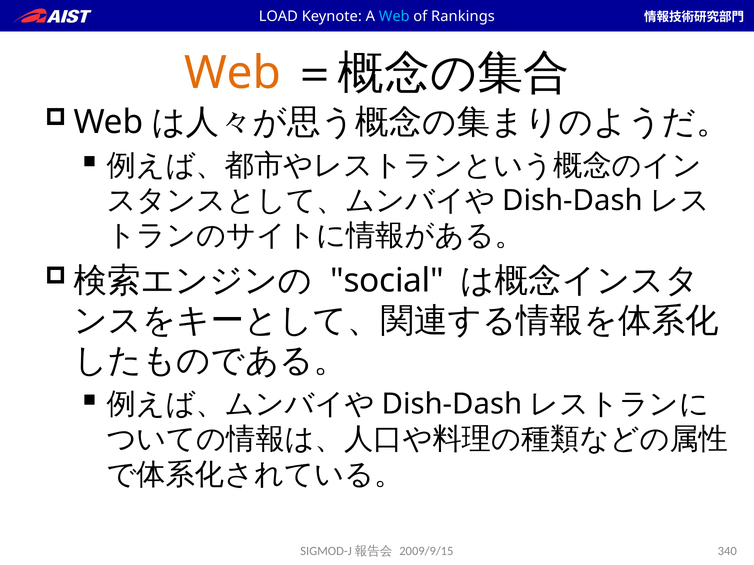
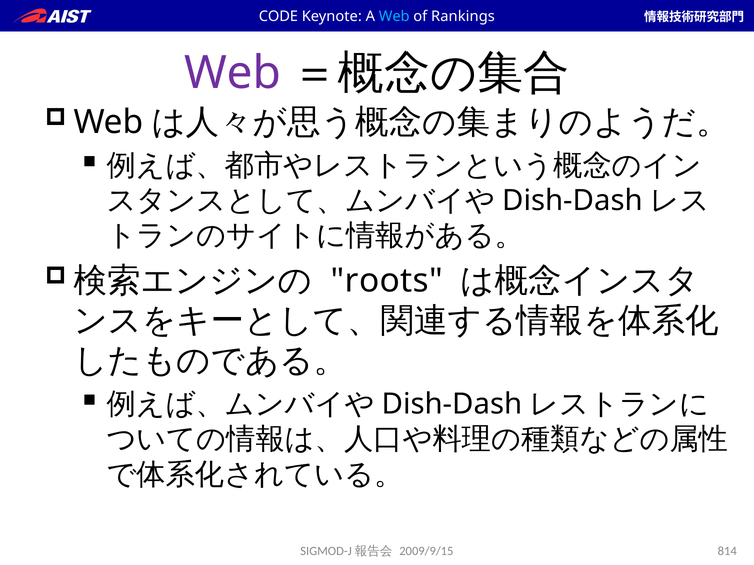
LOAD: LOAD -> CODE
Web at (233, 73) colour: orange -> purple
social: social -> roots
340: 340 -> 814
